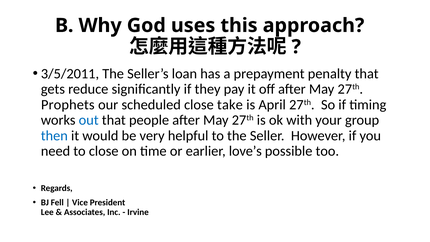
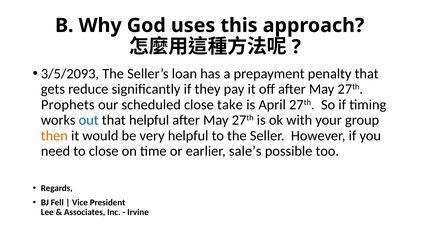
3/5/2011: 3/5/2011 -> 3/5/2093
that people: people -> helpful
then colour: blue -> orange
love’s: love’s -> sale’s
